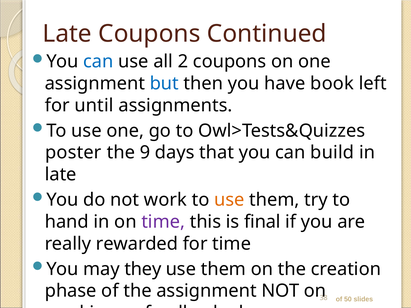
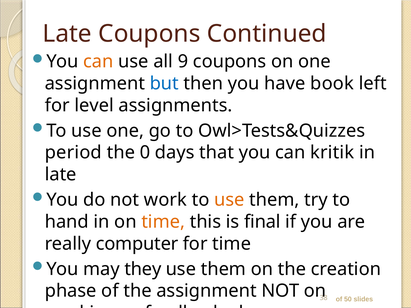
can at (98, 62) colour: blue -> orange
2: 2 -> 9
until: until -> level
poster: poster -> period
9: 9 -> 0
build: build -> kritik
time at (163, 222) colour: purple -> orange
rewarded: rewarded -> computer
